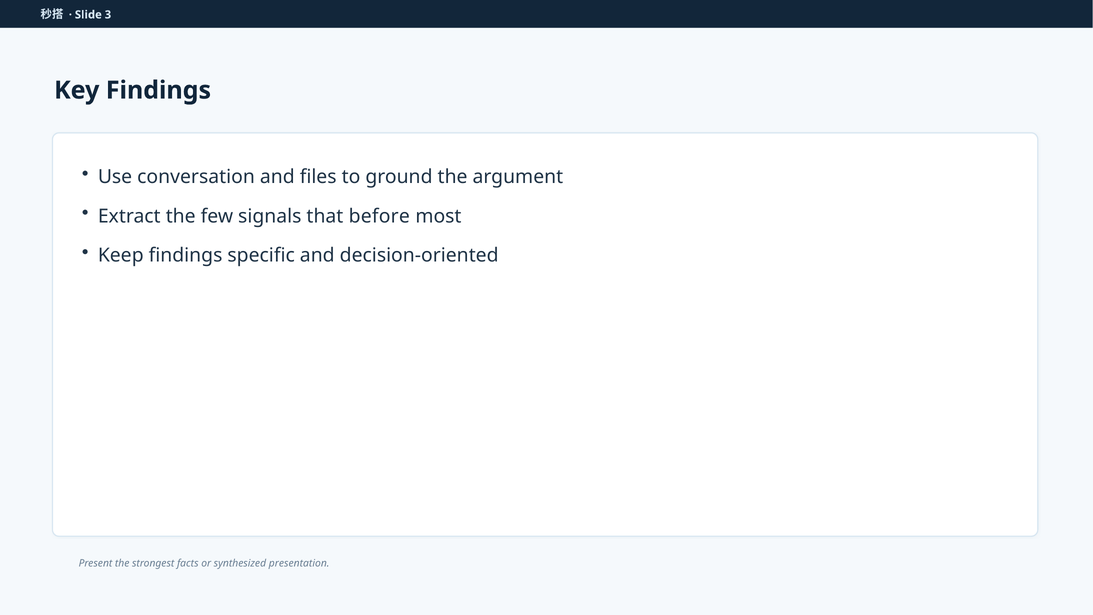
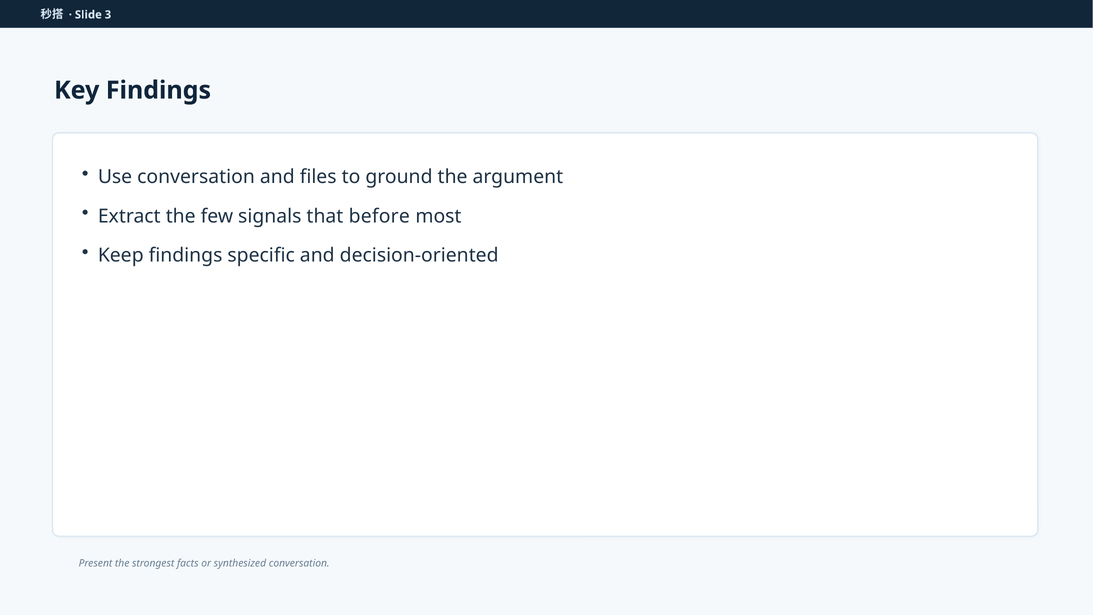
synthesized presentation: presentation -> conversation
